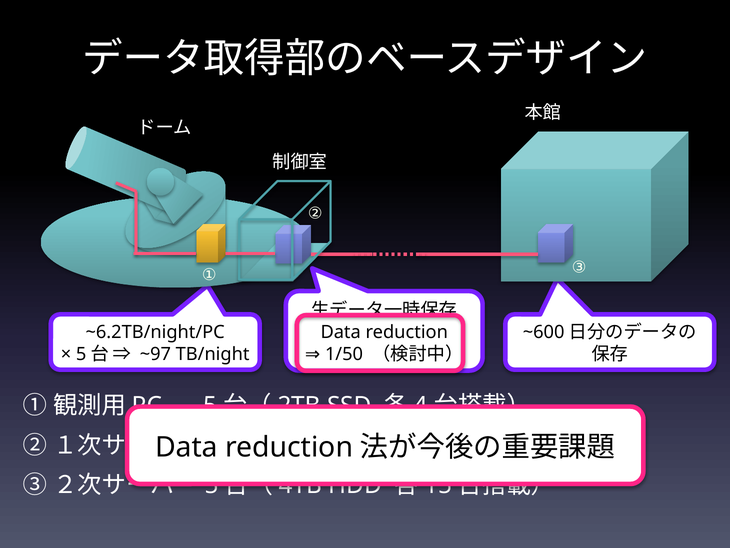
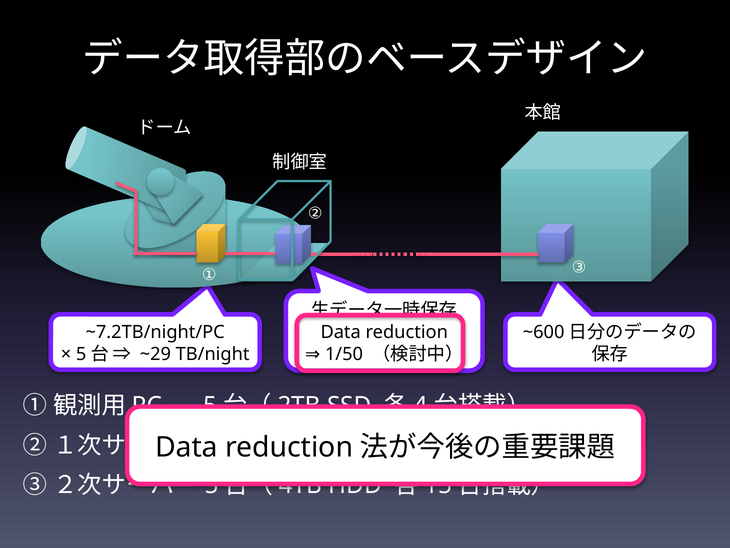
~6.2TB/night/PC: ~6.2TB/night/PC -> ~7.2TB/night/PC
~97: ~97 -> ~29
